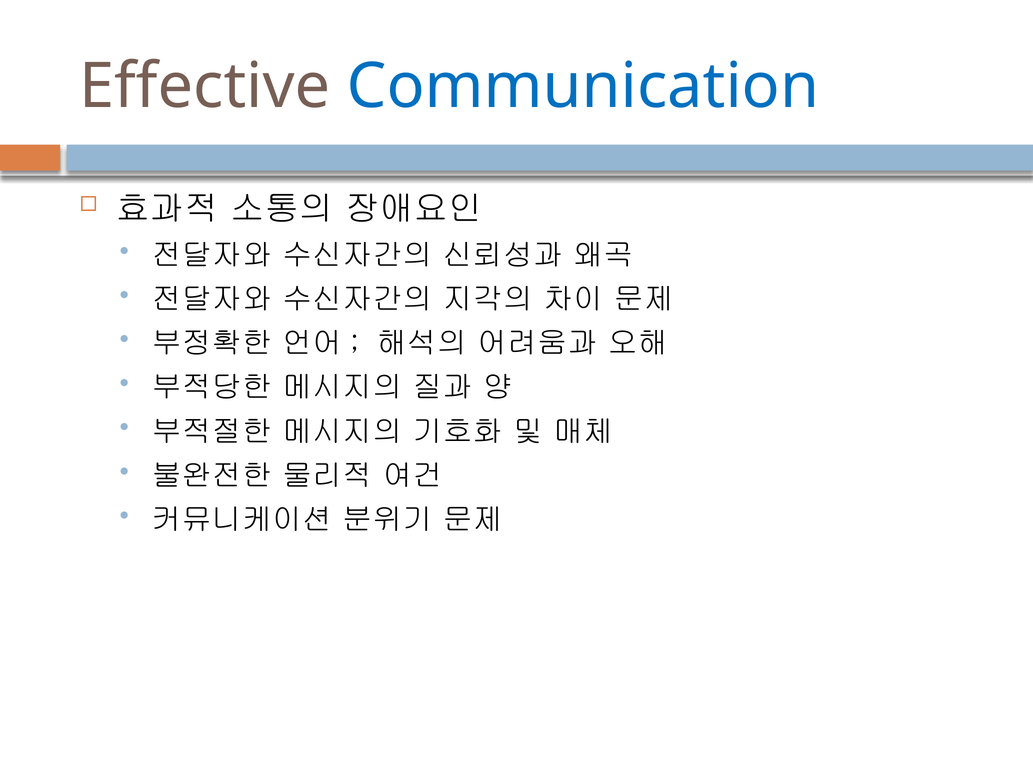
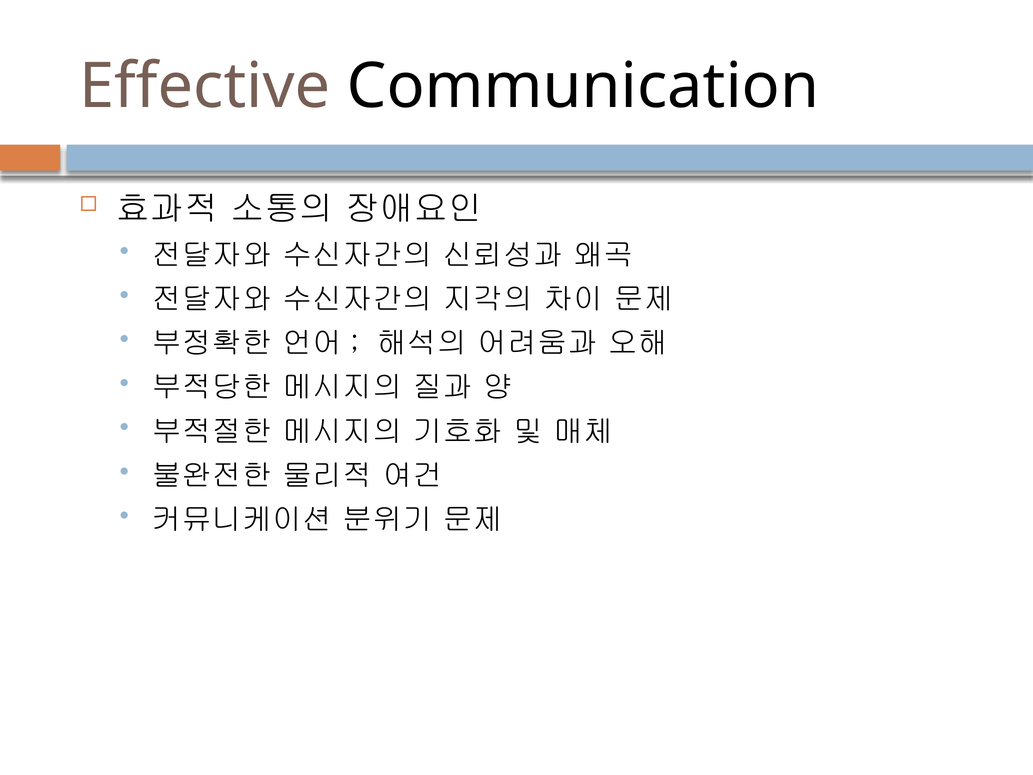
Communication colour: blue -> black
